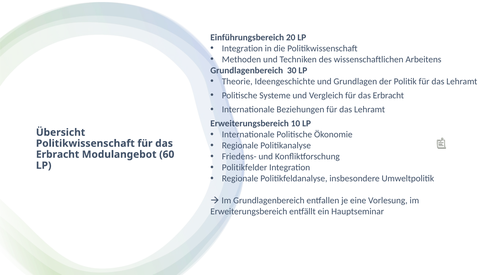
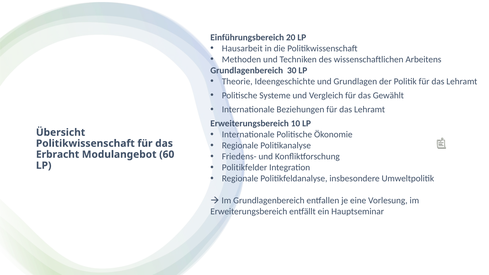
Integration at (242, 48): Integration -> Hausarbeit
Vergleich für das Erbracht: Erbracht -> Gewählt
